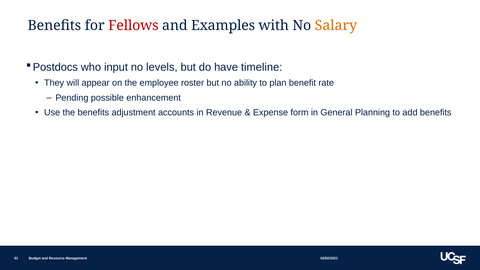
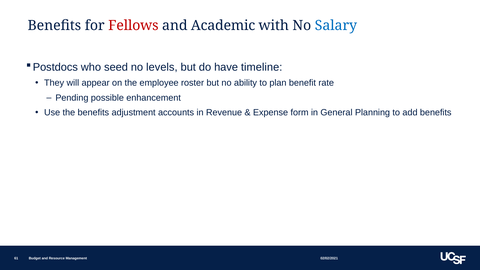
Examples: Examples -> Academic
Salary colour: orange -> blue
input: input -> seed
